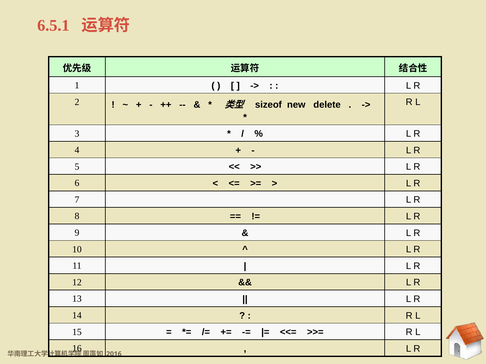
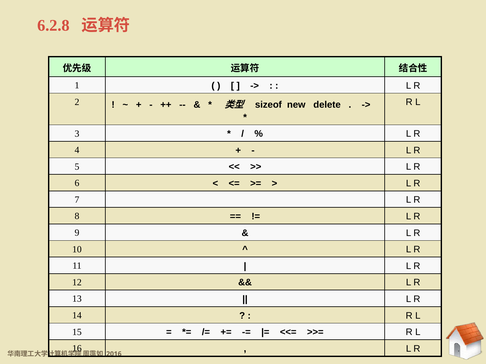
6.5.1: 6.5.1 -> 6.2.8
